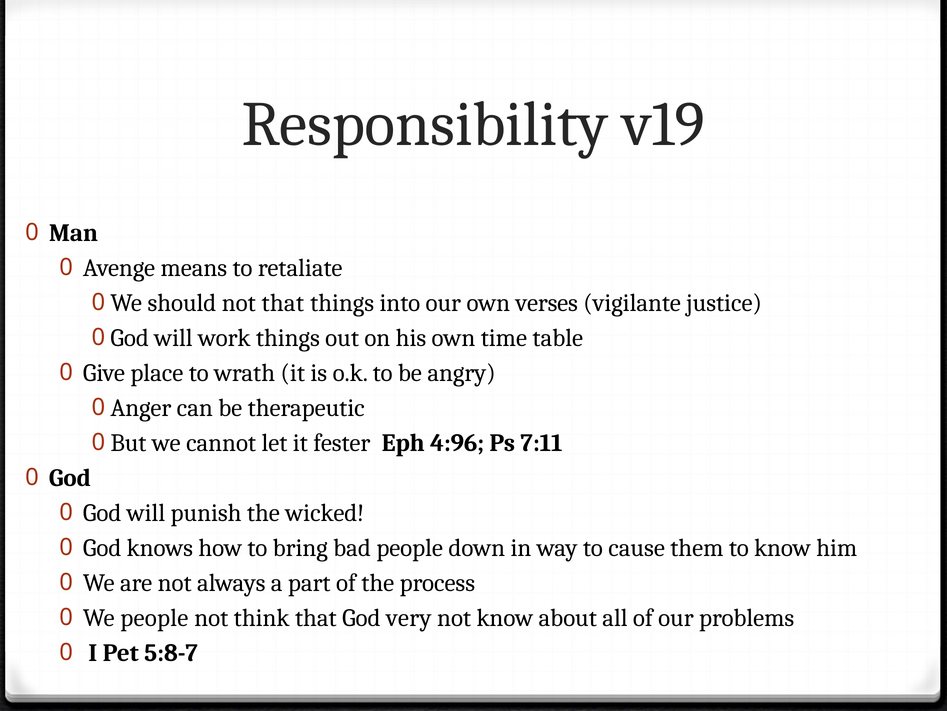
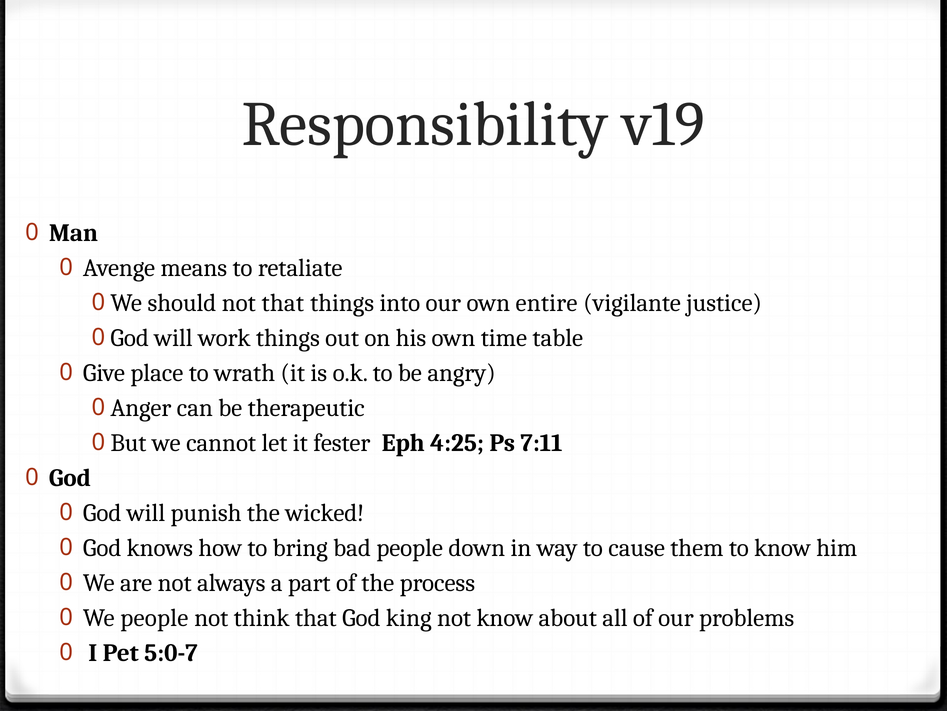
verses: verses -> entire
4:96: 4:96 -> 4:25
very: very -> king
5:8-7: 5:8-7 -> 5:0-7
